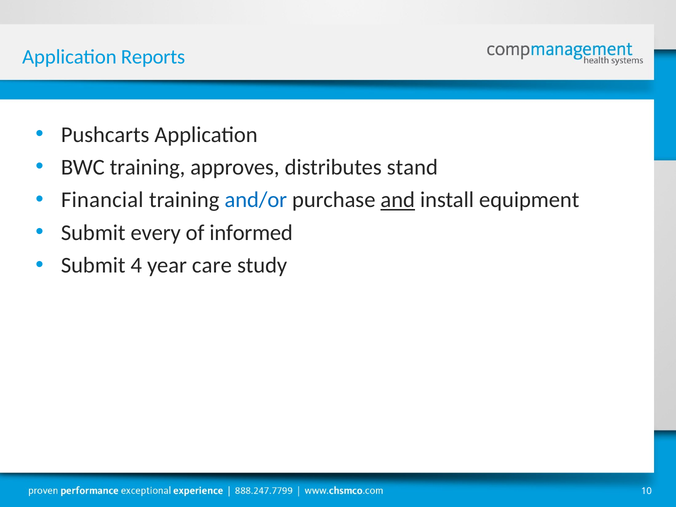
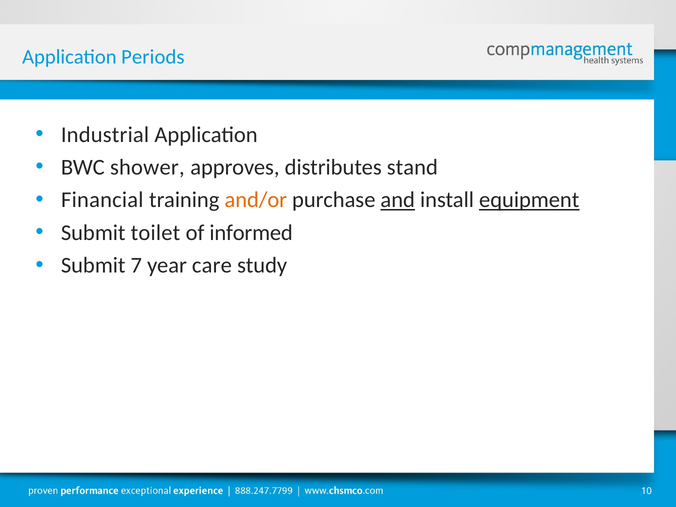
Reports: Reports -> Periods
Pushcarts: Pushcarts -> Industrial
BWC training: training -> shower
and/or colour: blue -> orange
equipment underline: none -> present
every: every -> toilet
4: 4 -> 7
